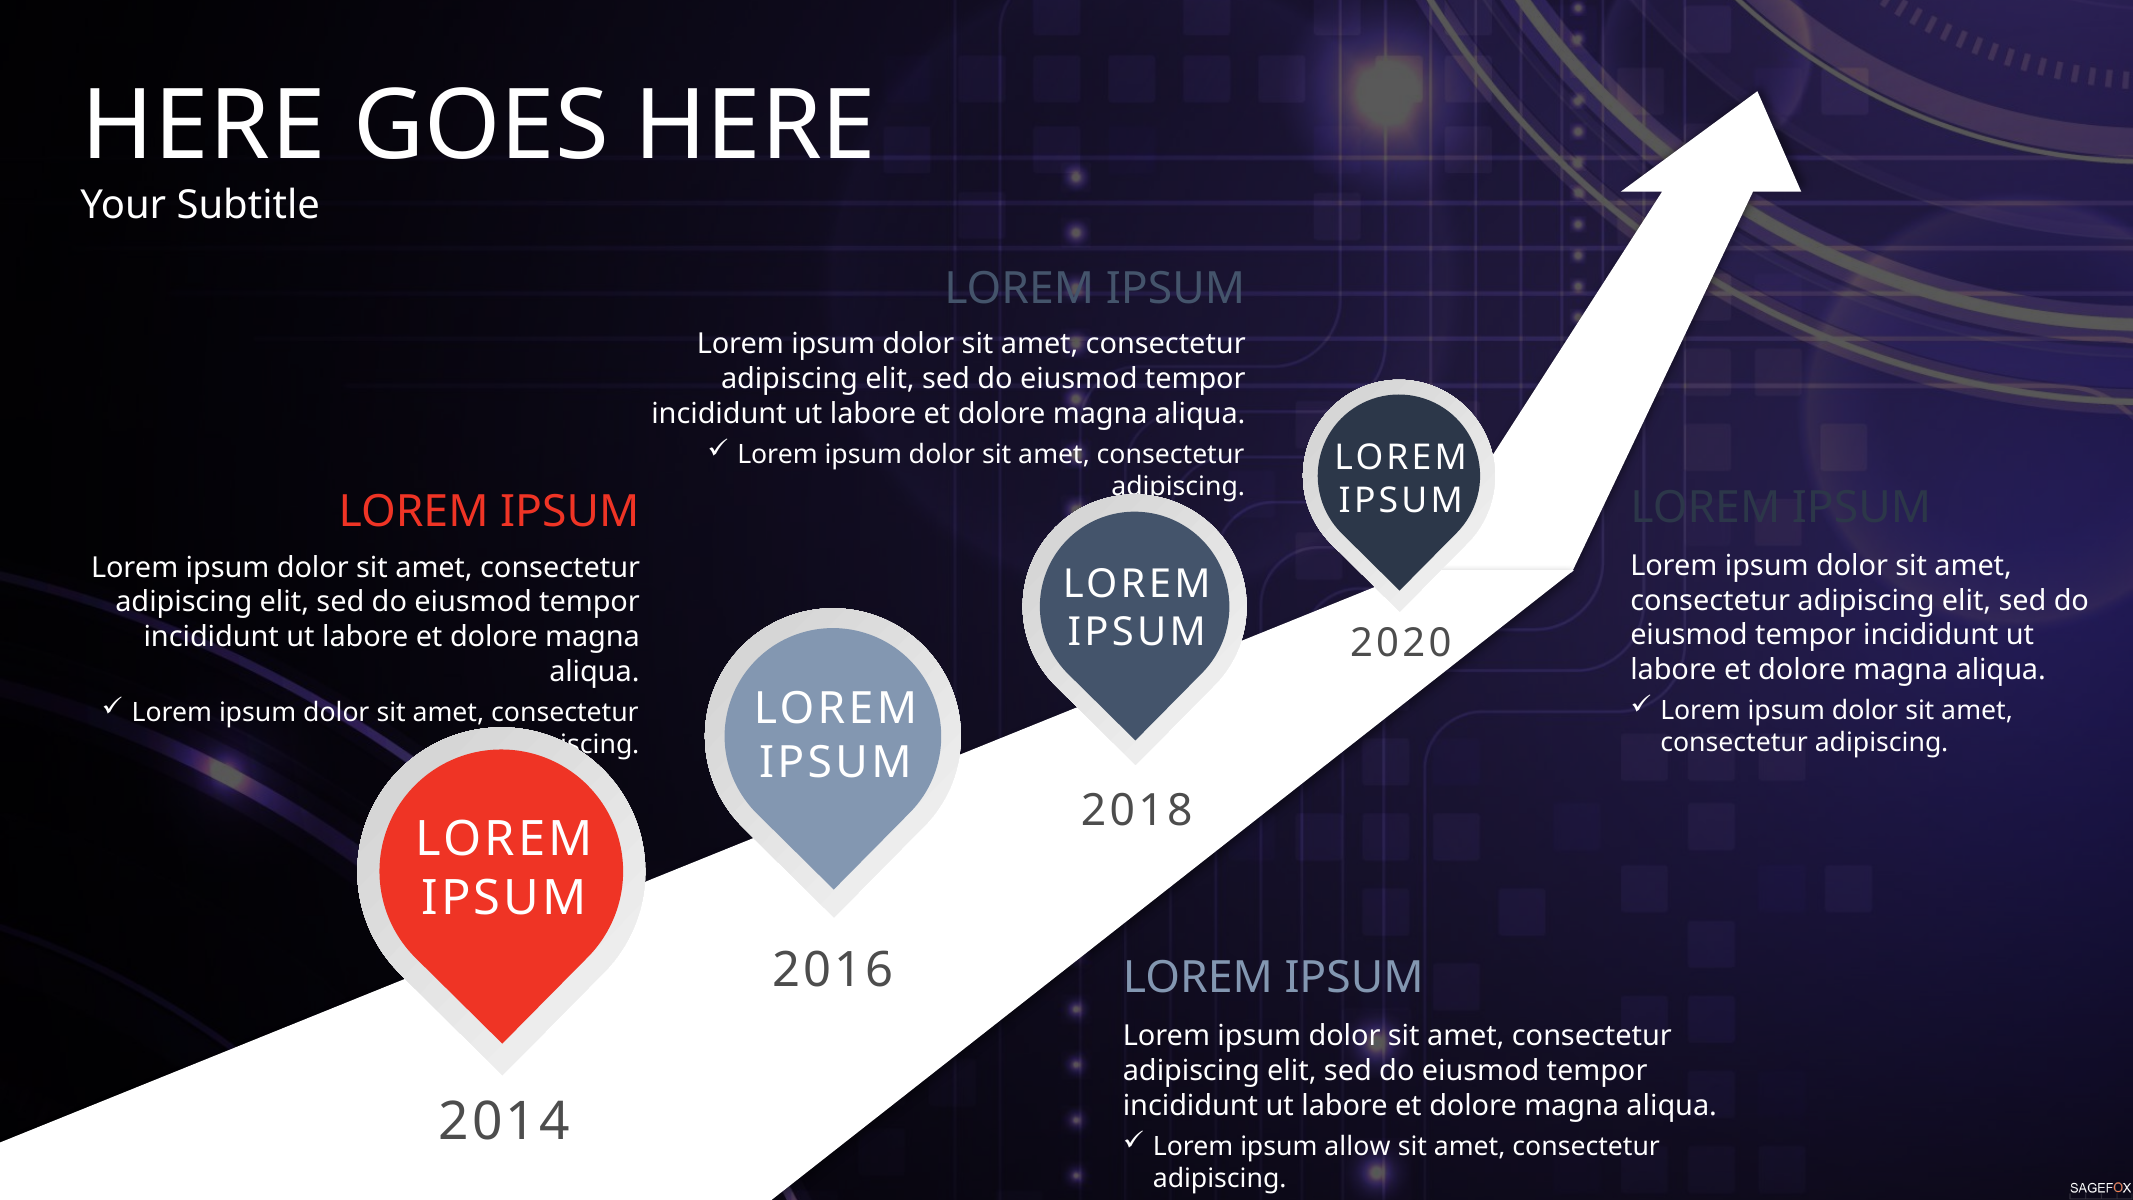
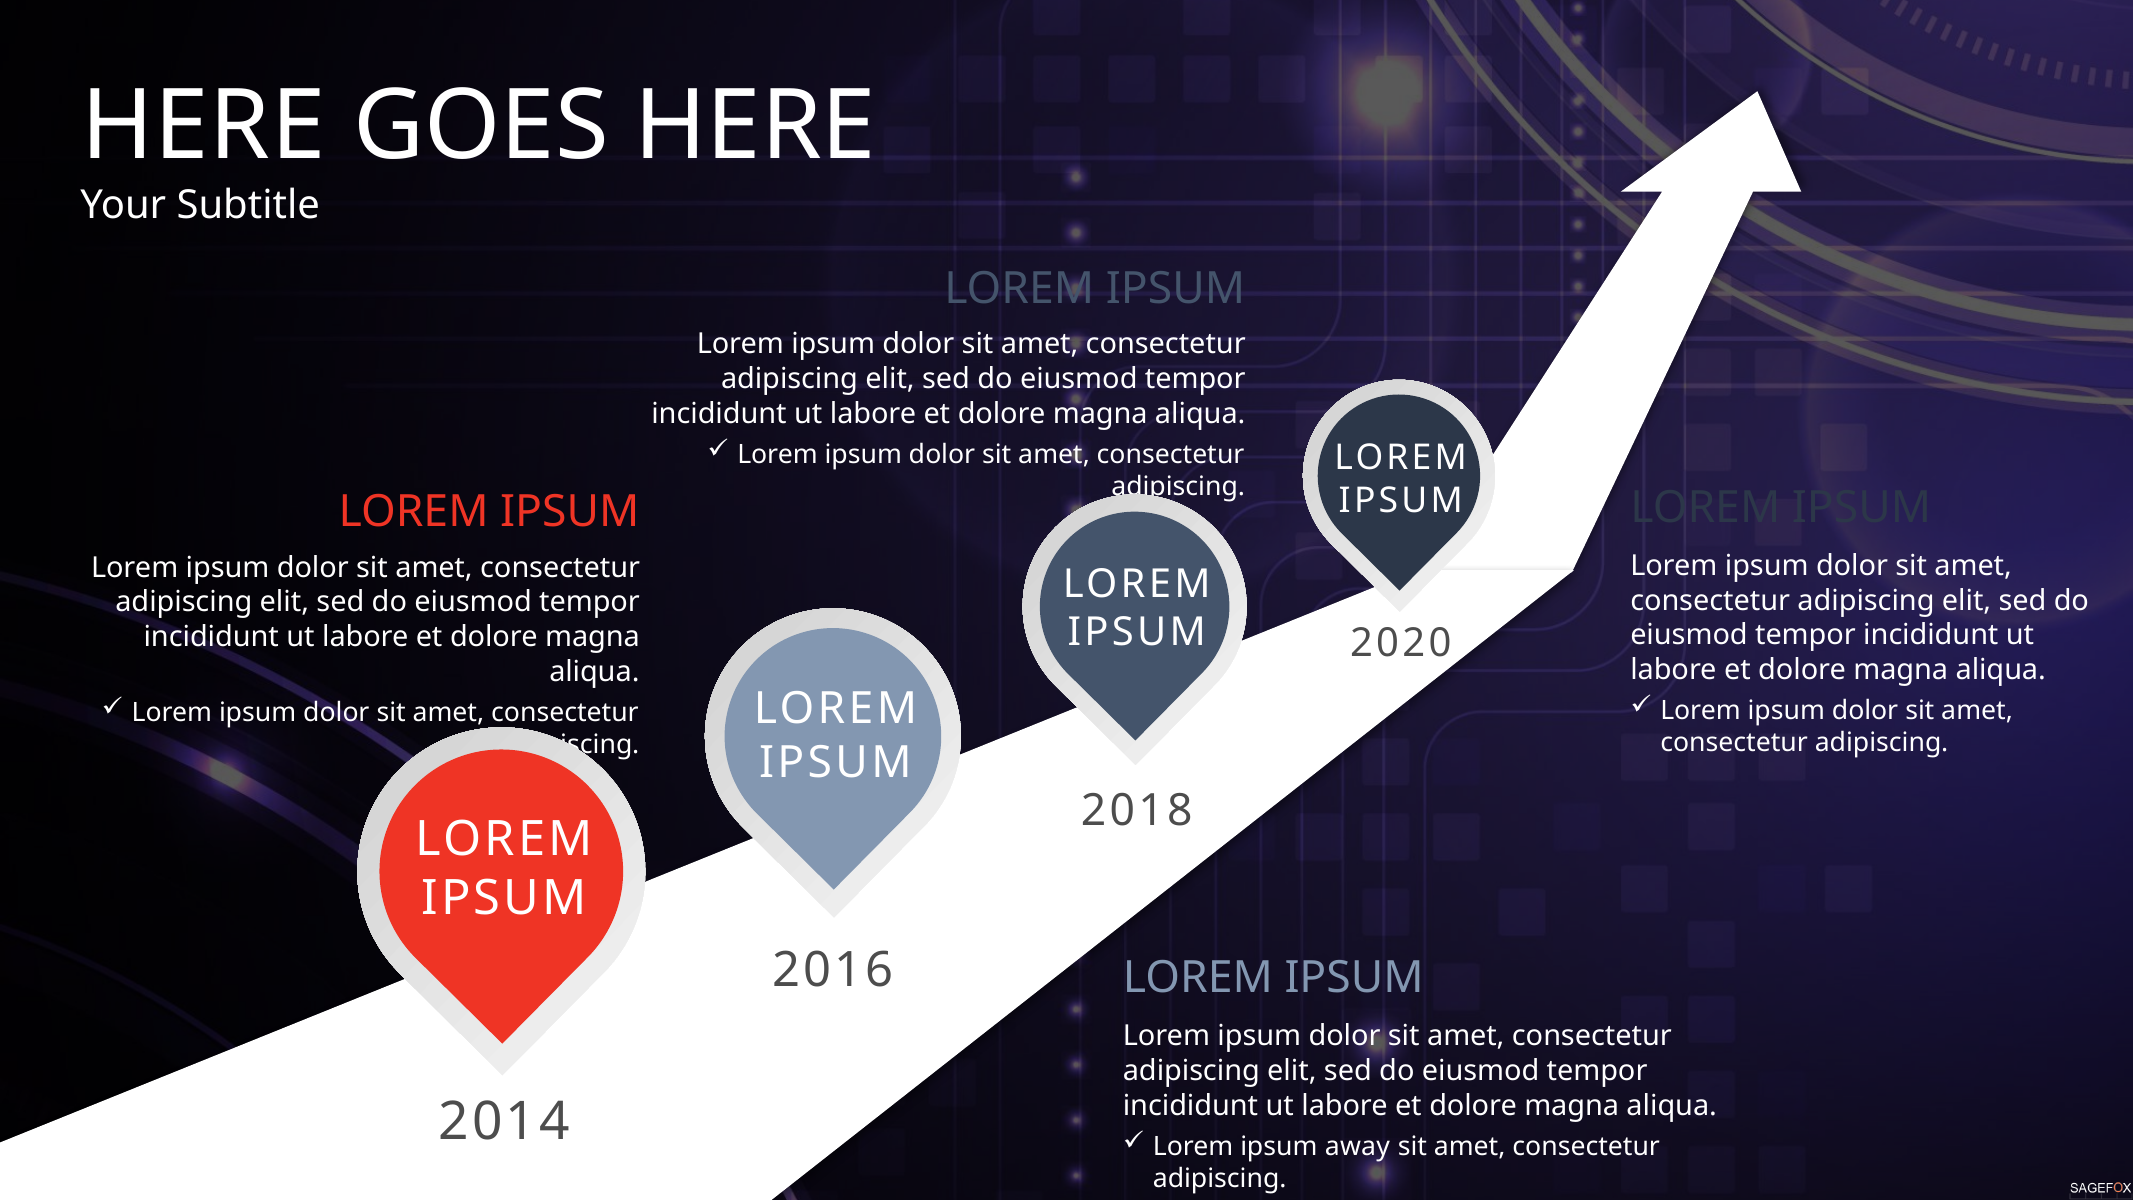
allow: allow -> away
